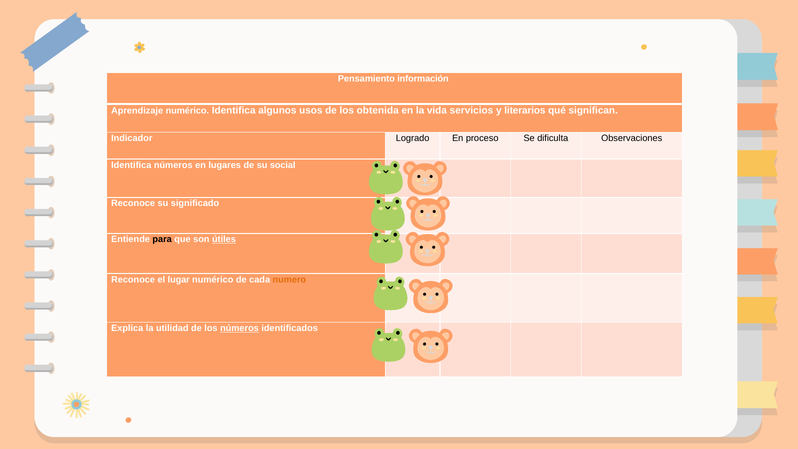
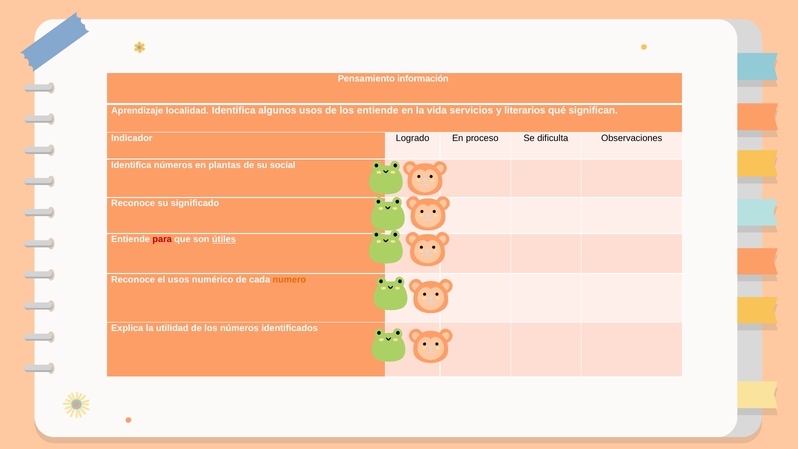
Aprendizaje numérico: numérico -> localidad
los obtenida: obtenida -> entiende
lugares: lugares -> plantas
para colour: black -> red
el lugar: lugar -> usos
números at (239, 328) underline: present -> none
